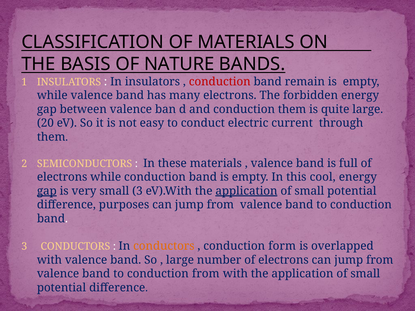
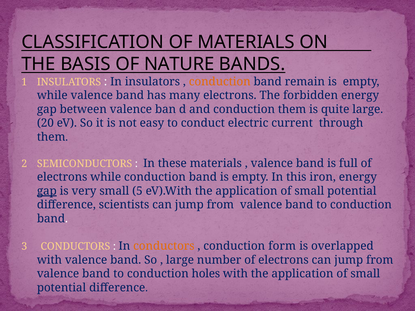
conduction at (220, 82) colour: red -> orange
cool: cool -> iron
small 3: 3 -> 5
application at (246, 191) underline: present -> none
purposes: purposes -> scientists
conduction from: from -> holes
